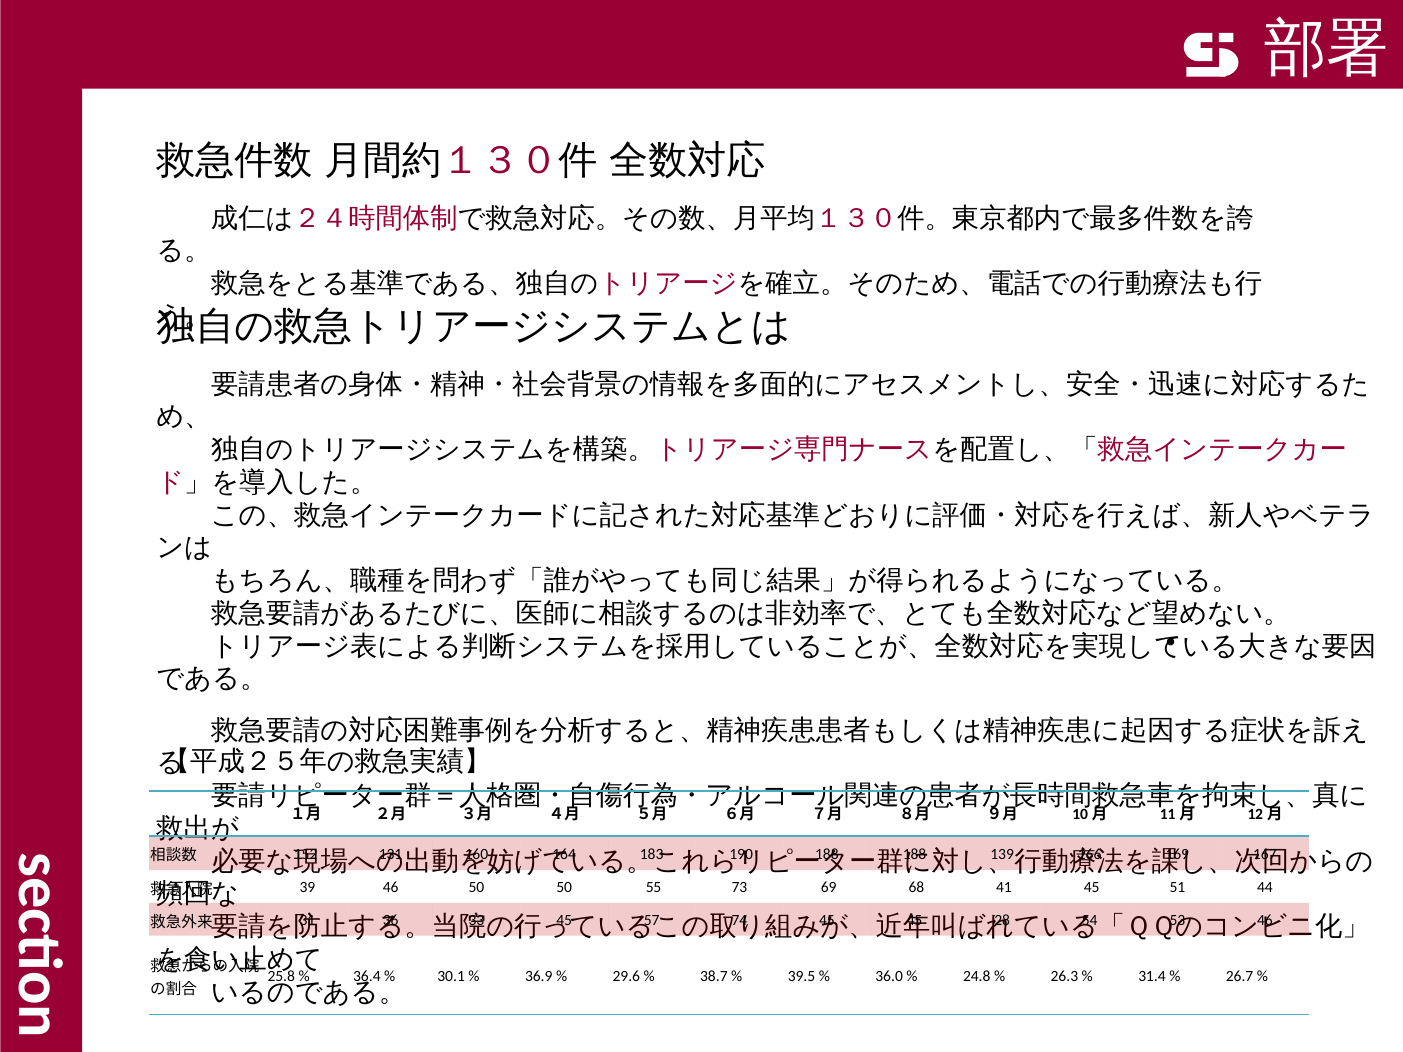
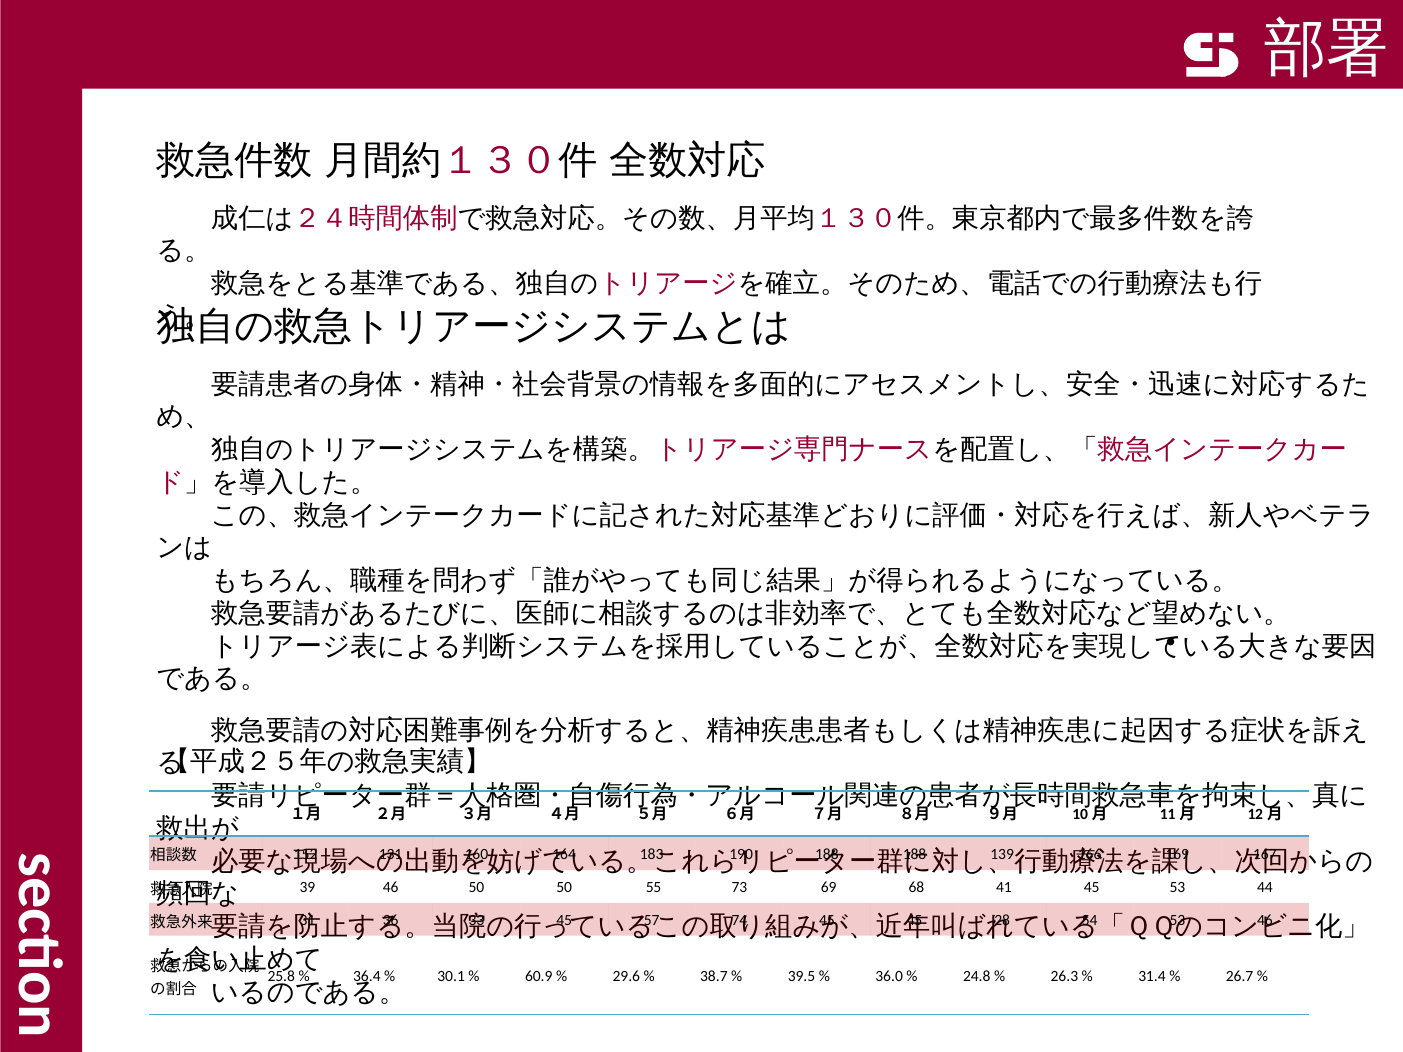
45 51: 51 -> 53
36.9: 36.9 -> 60.9
